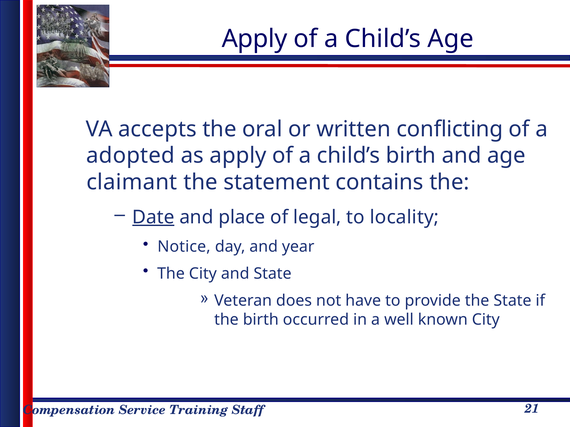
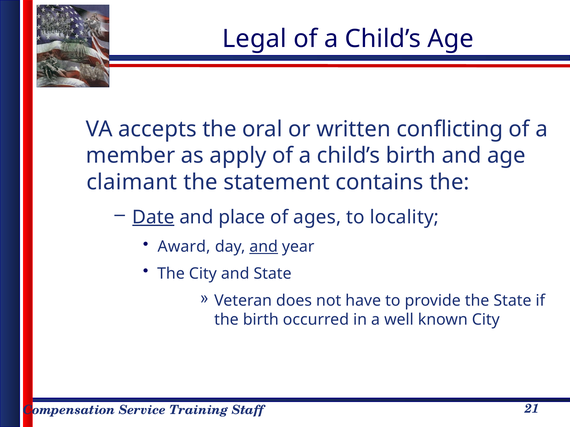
Apply at (255, 39): Apply -> Legal
adopted: adopted -> member
legal: legal -> ages
Notice: Notice -> Award
and at (264, 247) underline: none -> present
